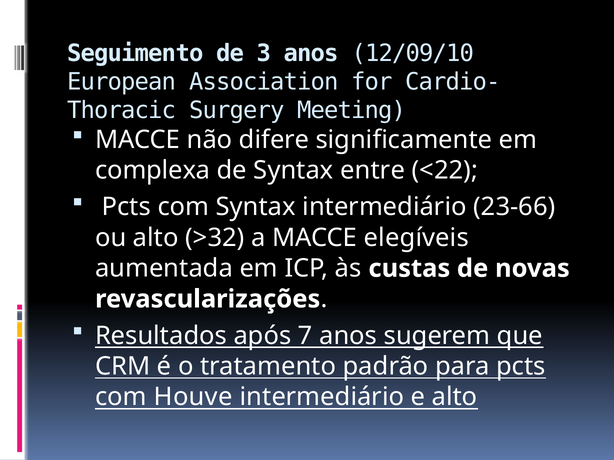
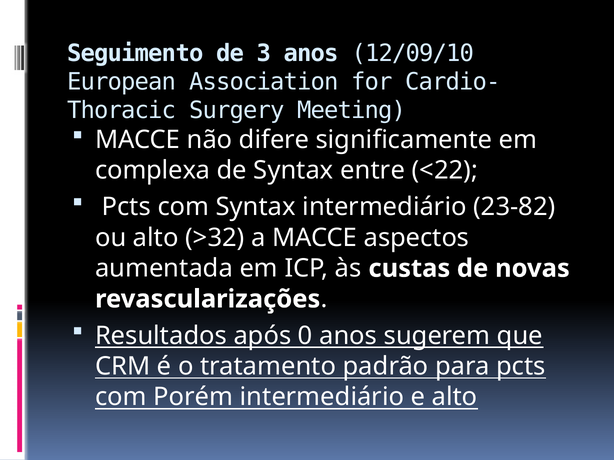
23-66: 23-66 -> 23-82
elegíveis: elegíveis -> aspectos
7: 7 -> 0
Houve: Houve -> Porém
